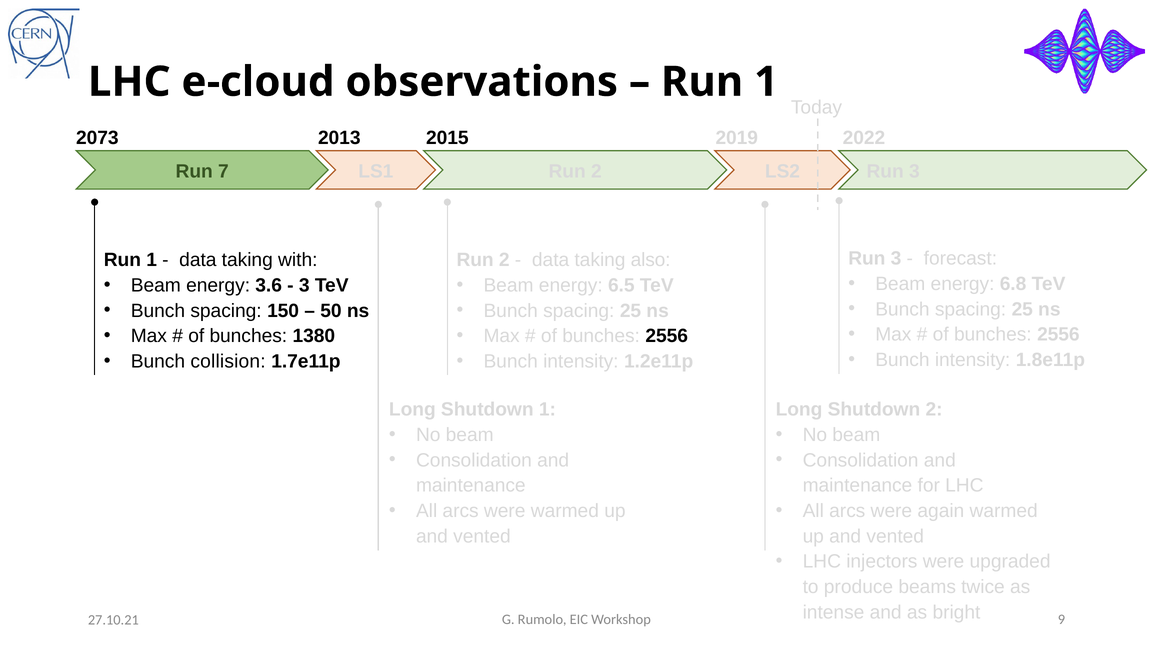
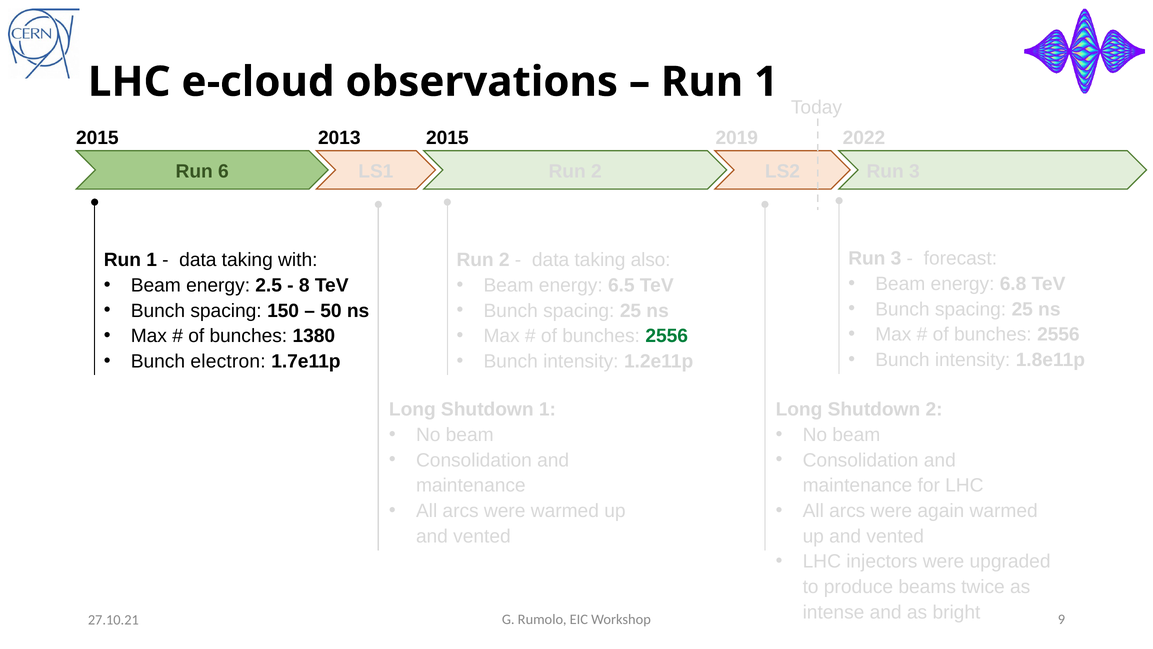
2073 at (97, 138): 2073 -> 2015
7: 7 -> 6
3.6: 3.6 -> 2.5
3 at (304, 285): 3 -> 8
2556 at (667, 336) colour: black -> green
collision: collision -> electron
